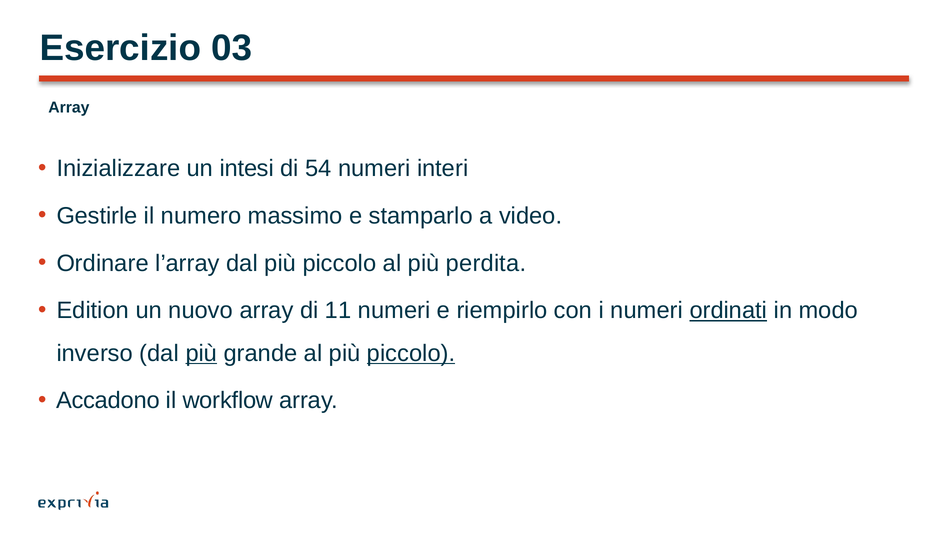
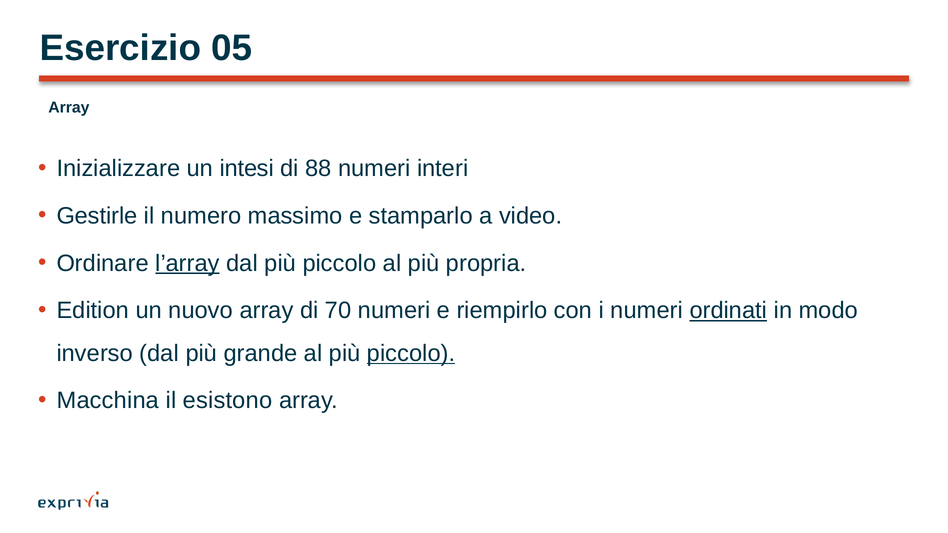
03: 03 -> 05
54: 54 -> 88
l’array underline: none -> present
perdita: perdita -> propria
11: 11 -> 70
più at (201, 353) underline: present -> none
Accadono: Accadono -> Macchina
workflow: workflow -> esistono
